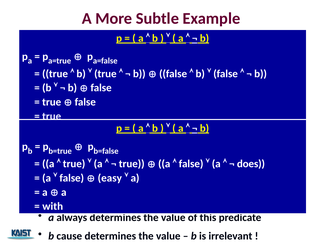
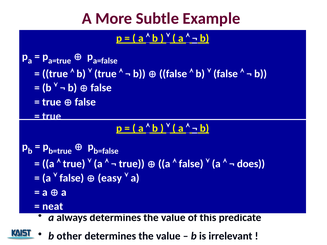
with: with -> neat
cause: cause -> other
